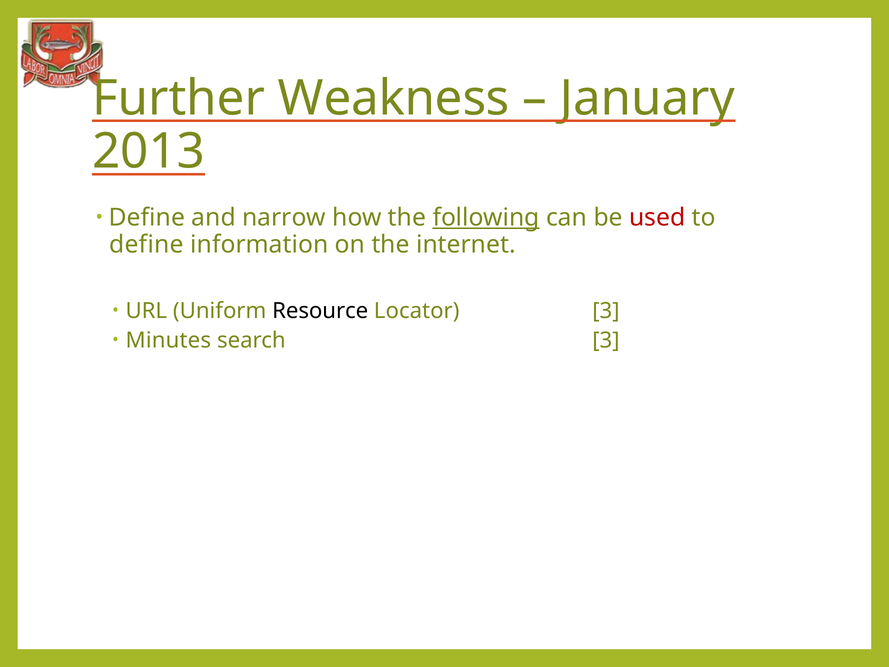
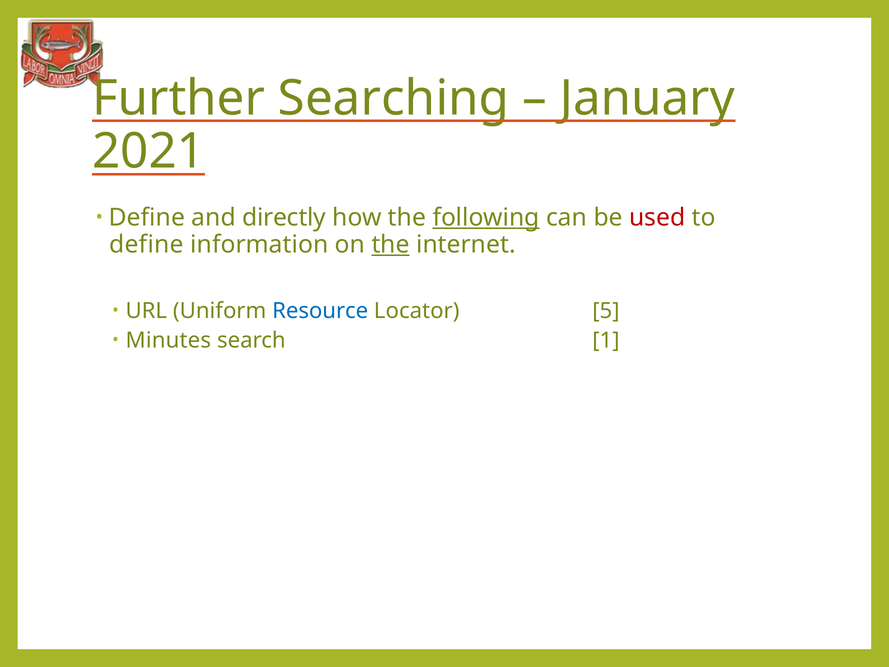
Weakness: Weakness -> Searching
2013: 2013 -> 2021
narrow: narrow -> directly
the at (391, 244) underline: none -> present
Resource colour: black -> blue
Locator 3: 3 -> 5
search 3: 3 -> 1
